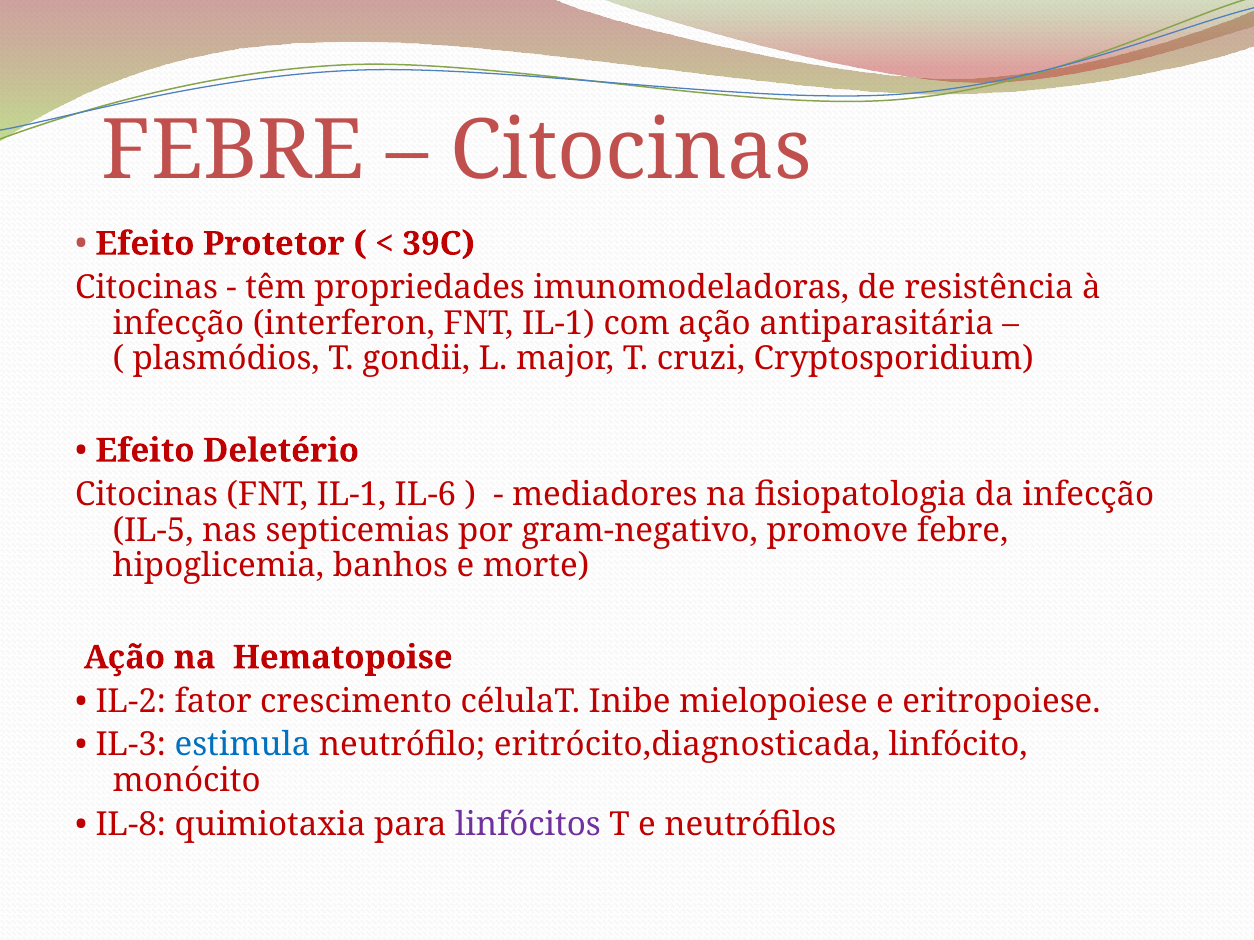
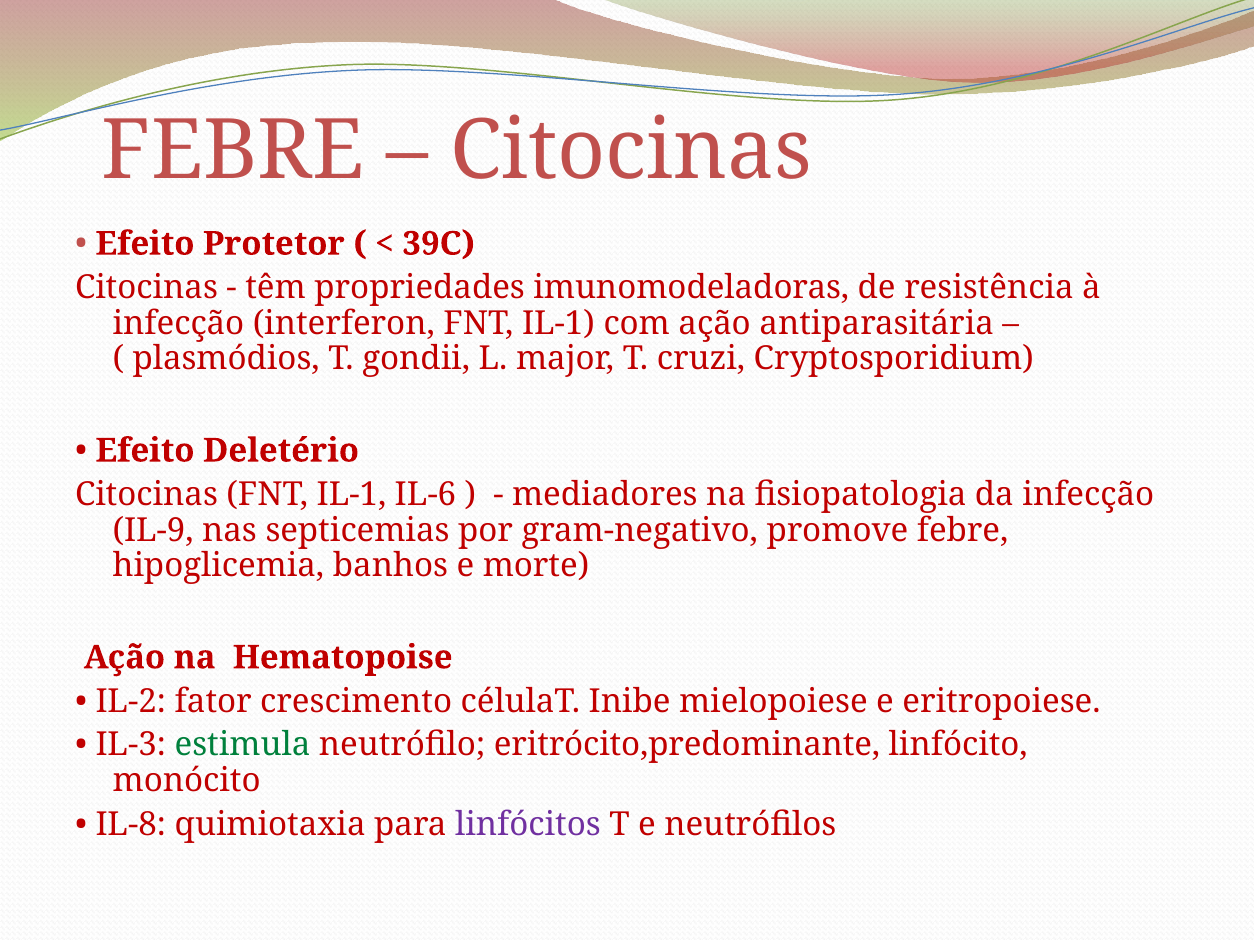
IL-5: IL-5 -> IL-9
estimula colour: blue -> green
eritrócito,diagnosticada: eritrócito,diagnosticada -> eritrócito,predominante
